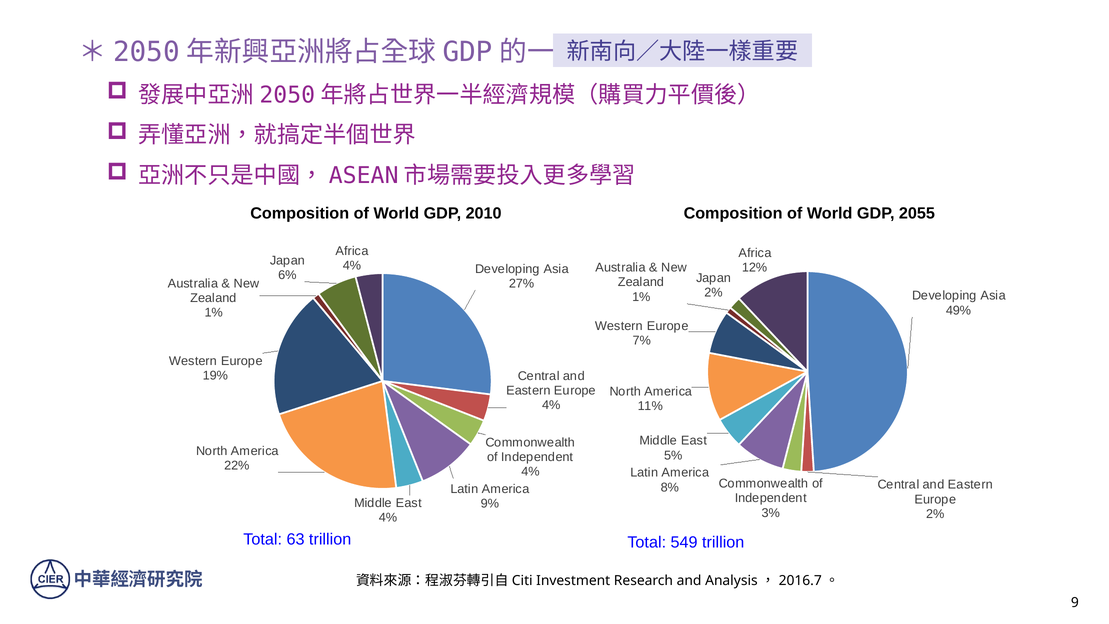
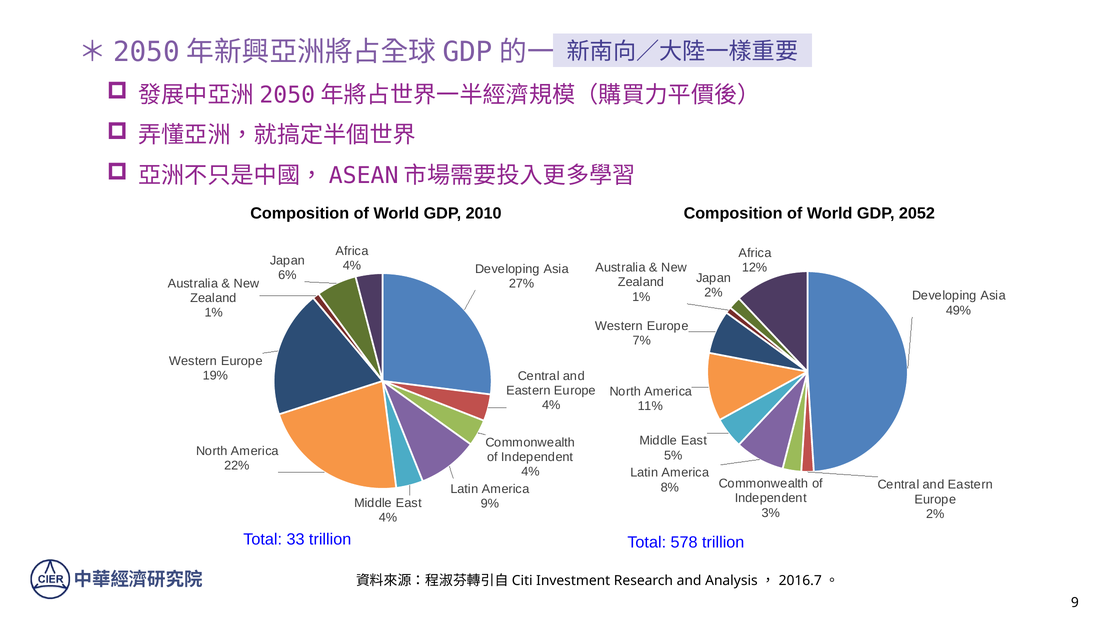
2055: 2055 -> 2052
63: 63 -> 33
549: 549 -> 578
